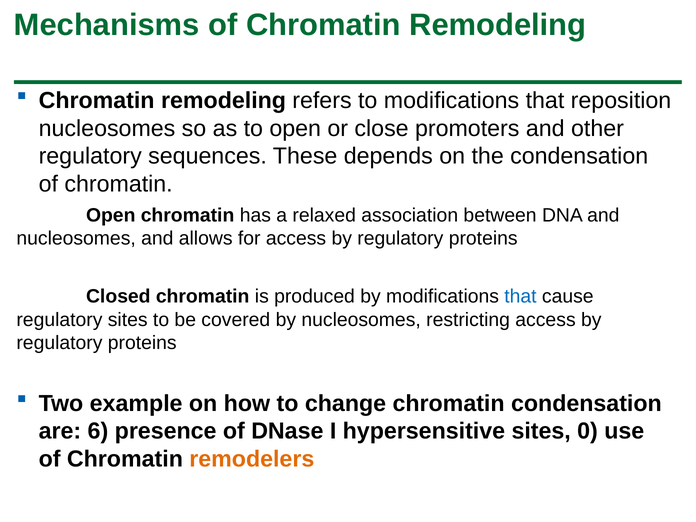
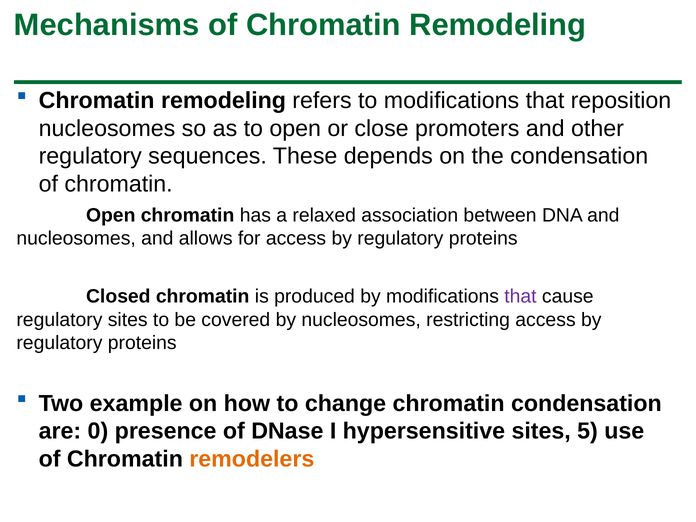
that at (520, 296) colour: blue -> purple
6: 6 -> 0
0: 0 -> 5
